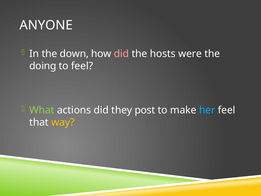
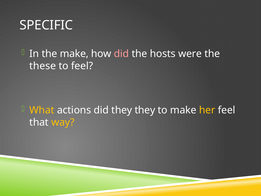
ANYONE: ANYONE -> SPECIFIC
the down: down -> make
doing: doing -> these
What colour: light green -> yellow
they post: post -> they
her colour: light blue -> yellow
